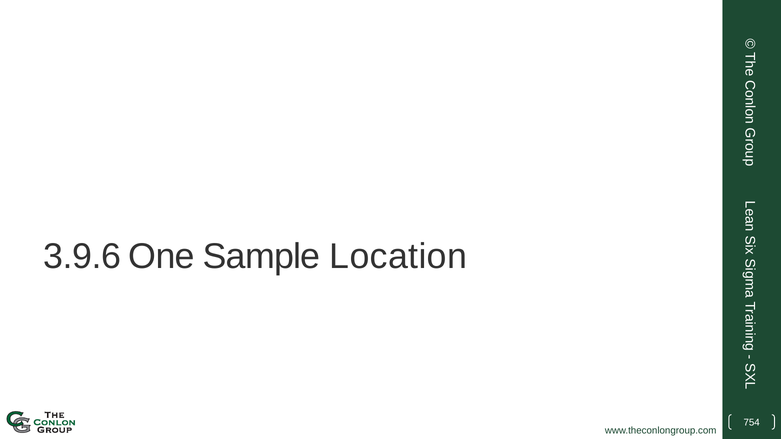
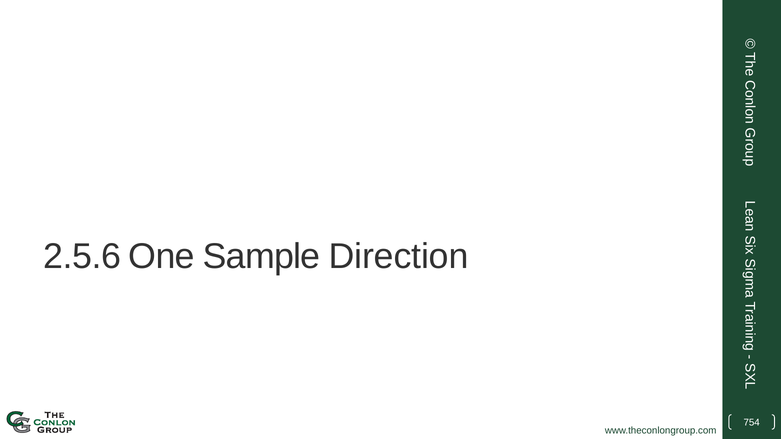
3.9.6: 3.9.6 -> 2.5.6
Location: Location -> Direction
